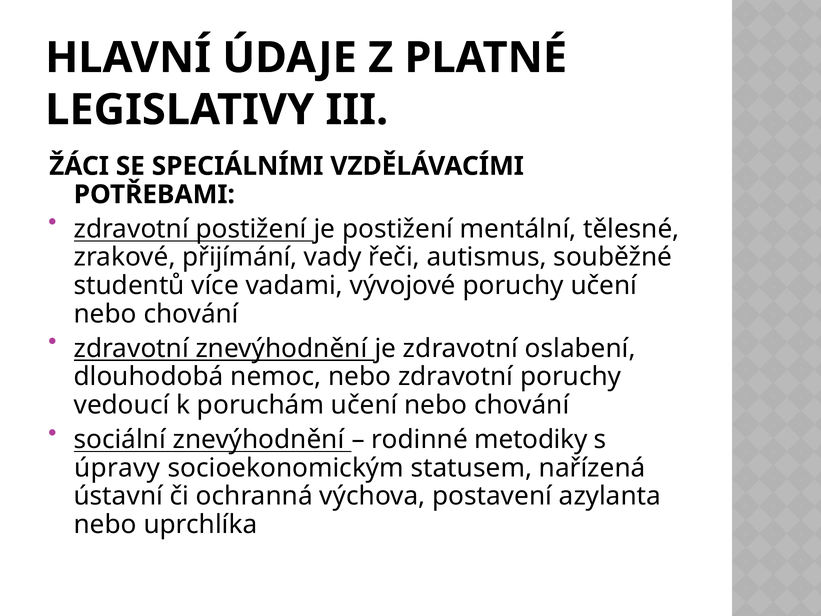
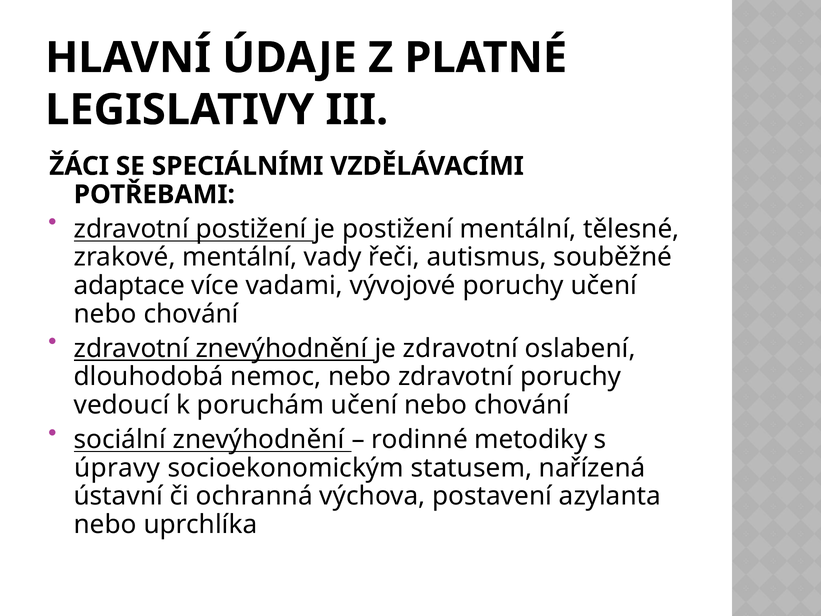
zrakové přijímání: přijímání -> mentální
studentů: studentů -> adaptace
